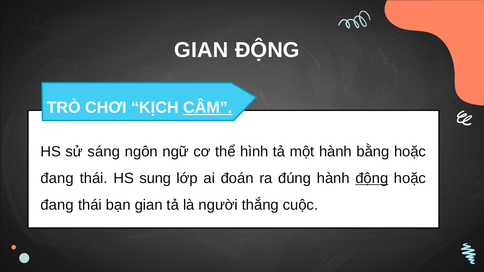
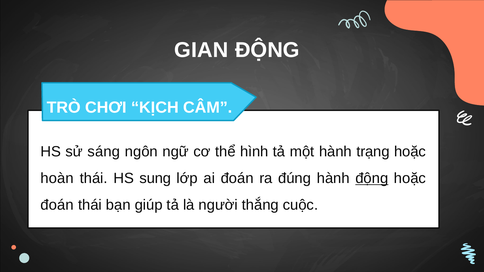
CÂM underline: present -> none
bằng: bằng -> trạng
đang at (57, 178): đang -> hoàn
đang at (57, 205): đang -> đoán
bạn gian: gian -> giúp
